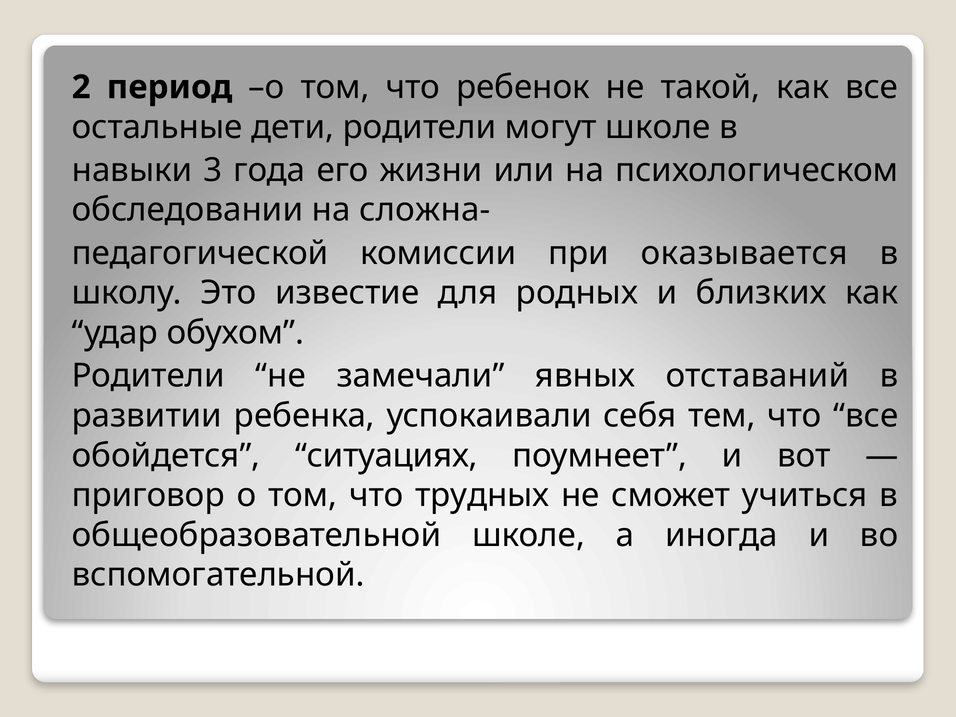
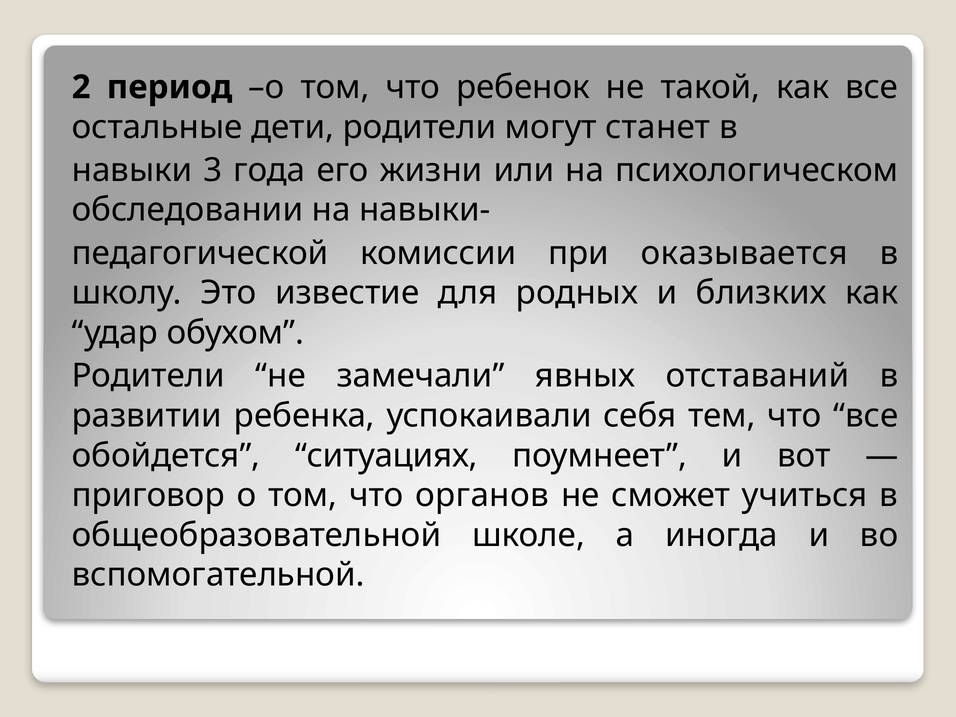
могут школе: школе -> станет
сложна-: сложна- -> навыки-
трудных: трудных -> органов
